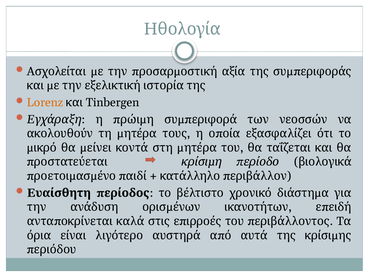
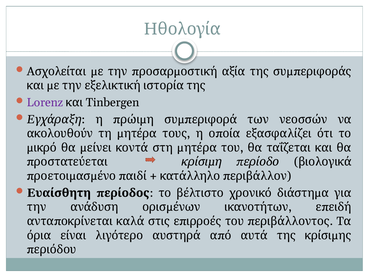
Lorenz colour: orange -> purple
